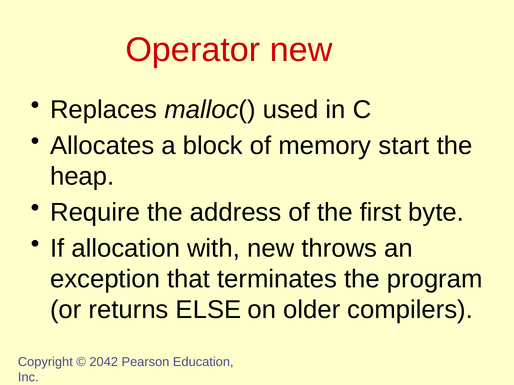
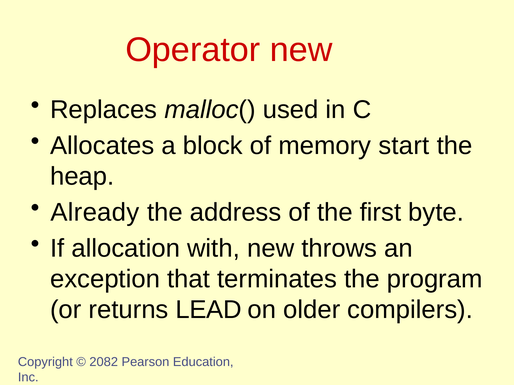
Require: Require -> Already
ELSE: ELSE -> LEAD
2042: 2042 -> 2082
